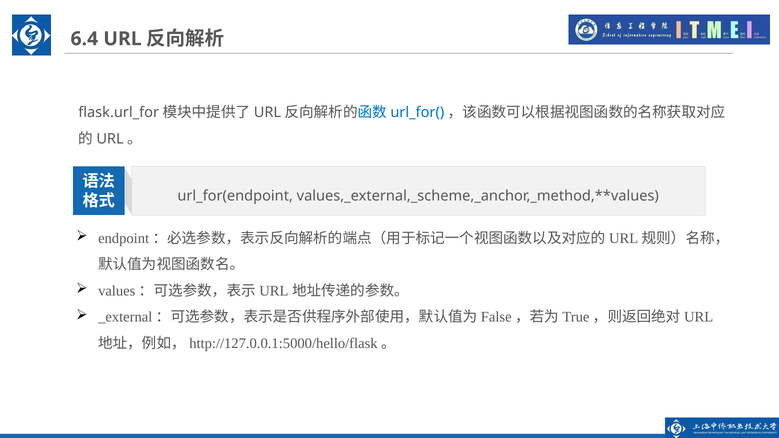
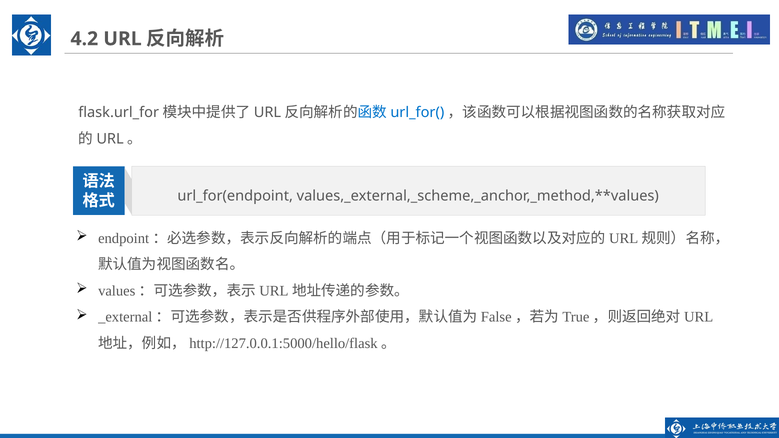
6.4: 6.4 -> 4.2
